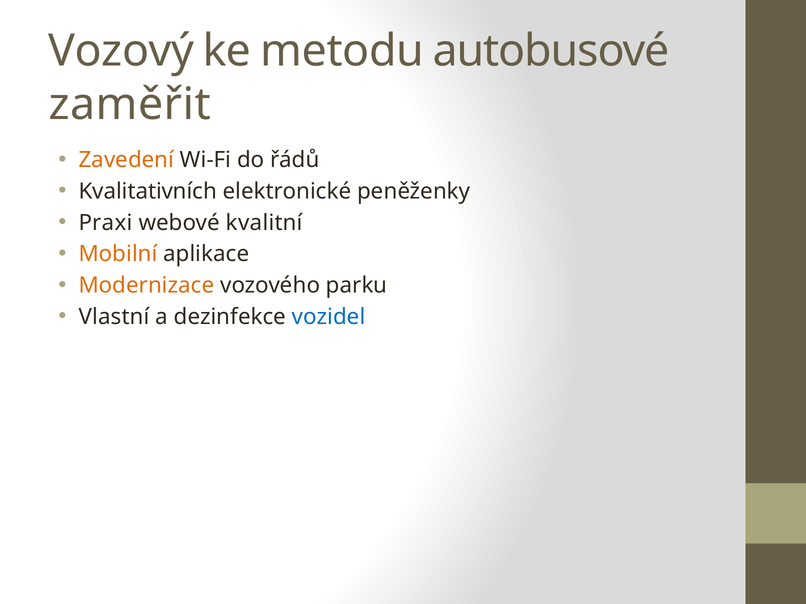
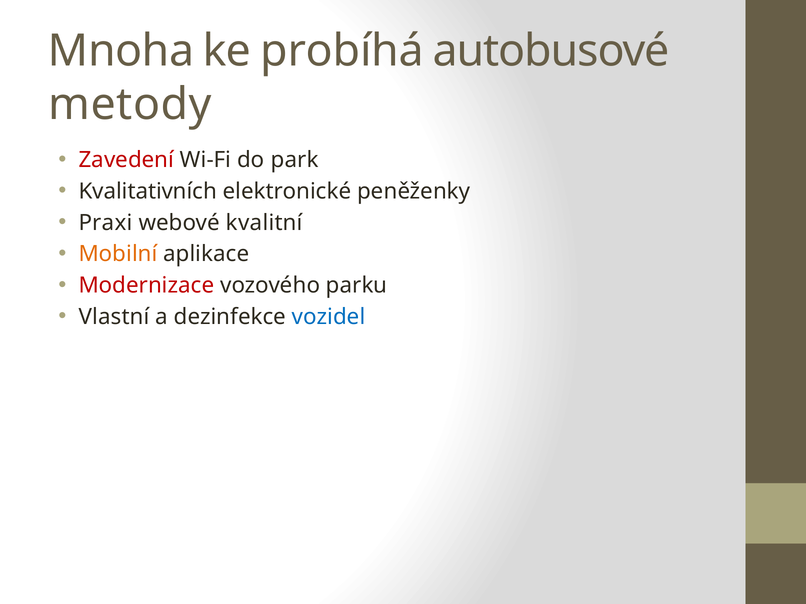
Vozový: Vozový -> Mnoha
metodu: metodu -> probíhá
zaměřit: zaměřit -> metody
Zavedení colour: orange -> red
řádů: řádů -> park
Modernizace colour: orange -> red
